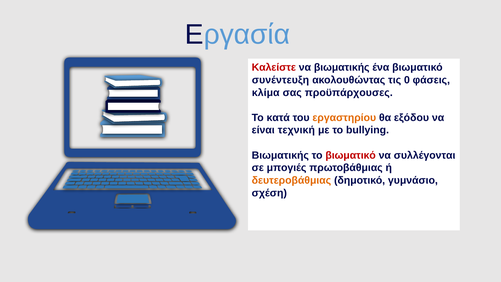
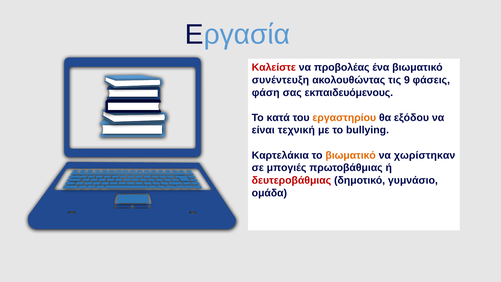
να βιωματικής: βιωματικής -> προβολέας
0: 0 -> 9
κλίμα: κλίμα -> φάση
προϋπάρχουσες: προϋπάρχουσες -> εκπαιδευόμενους
Βιωματικής at (280, 155): Βιωματικής -> Καρτελάκια
βιωματικό at (351, 155) colour: red -> orange
συλλέγονται: συλλέγονται -> χωρίστηκαν
δευτεροβάθμιας colour: orange -> red
σχέση: σχέση -> ομάδα
